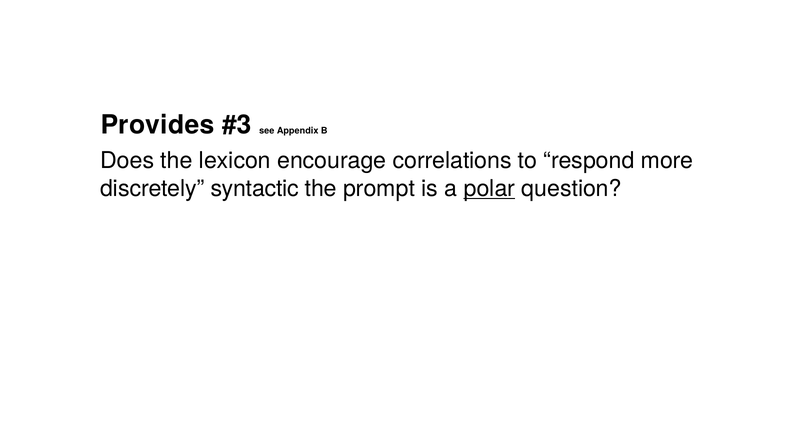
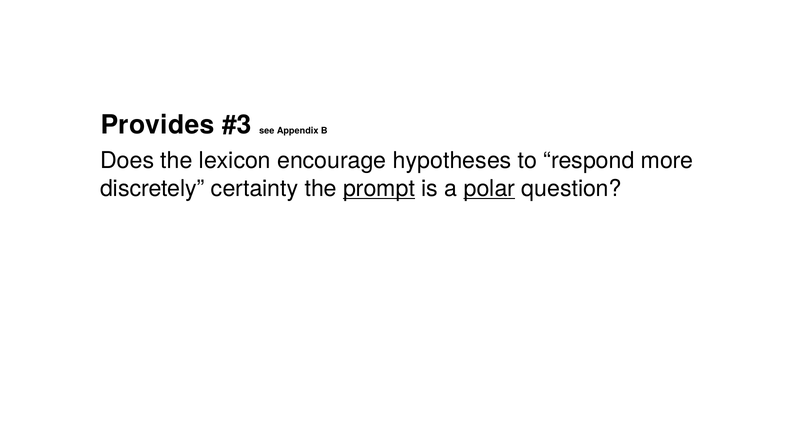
correlations: correlations -> hypotheses
syntactic: syntactic -> certainty
prompt underline: none -> present
